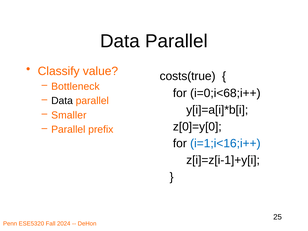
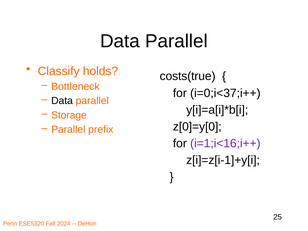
value: value -> holds
i=0;i<68;i++: i=0;i<68;i++ -> i=0;i<37;i++
Smaller: Smaller -> Storage
i=1;i<16;i++ colour: blue -> purple
